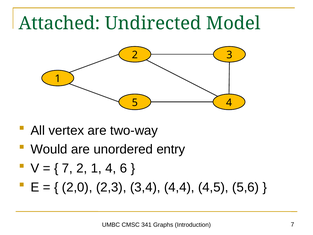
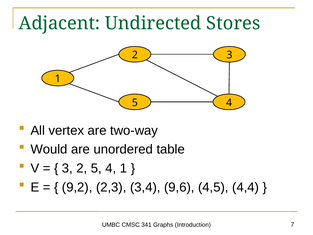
Attached: Attached -> Adjacent
Model: Model -> Stores
entry: entry -> table
7 at (67, 168): 7 -> 3
1 at (96, 168): 1 -> 5
4 6: 6 -> 1
2,0: 2,0 -> 9,2
4,4: 4,4 -> 9,6
5,6: 5,6 -> 4,4
